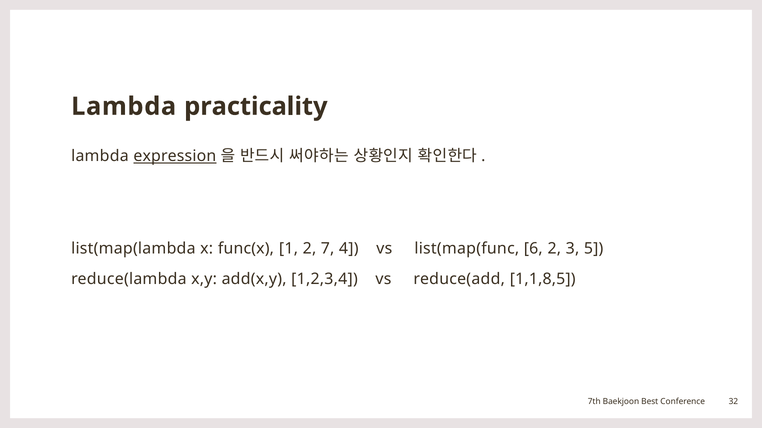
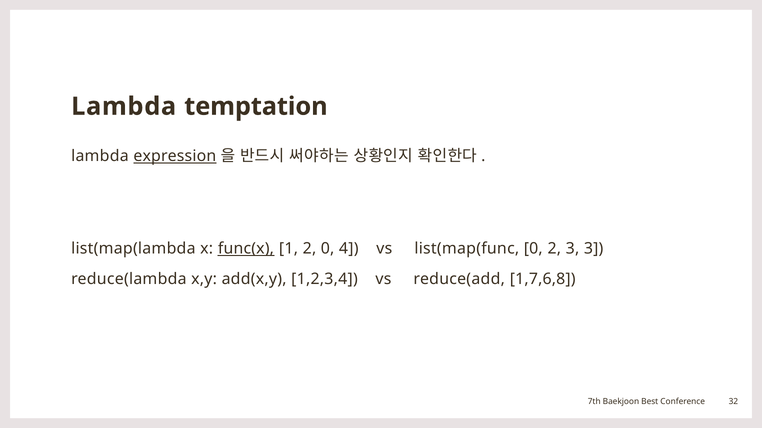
practicality: practicality -> temptation
func(x underline: none -> present
2 7: 7 -> 0
list(map(func 6: 6 -> 0
3 5: 5 -> 3
1,1,8,5: 1,1,8,5 -> 1,7,6,8
